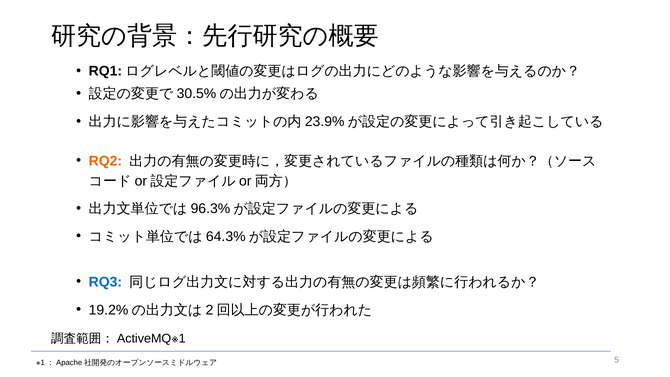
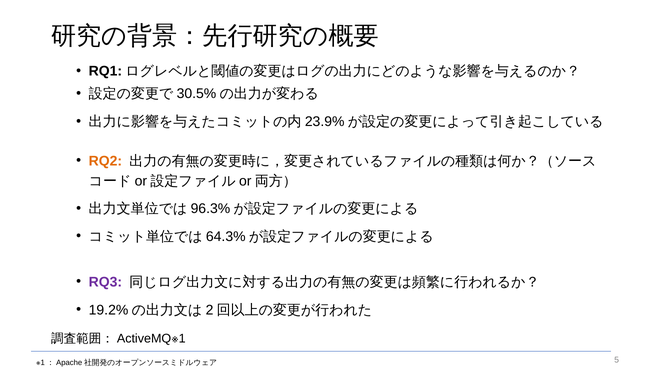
RQ3 colour: blue -> purple
